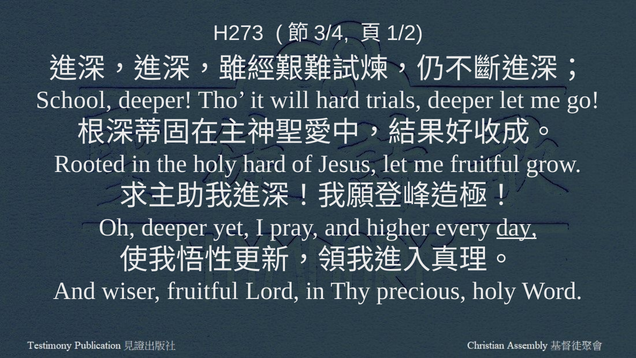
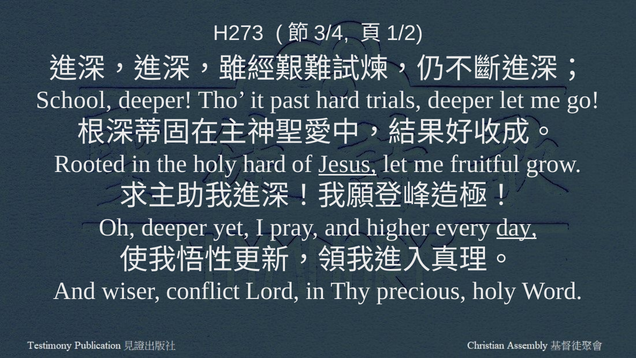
will: will -> past
Jesus underline: none -> present
wiser fruitful: fruitful -> conflict
